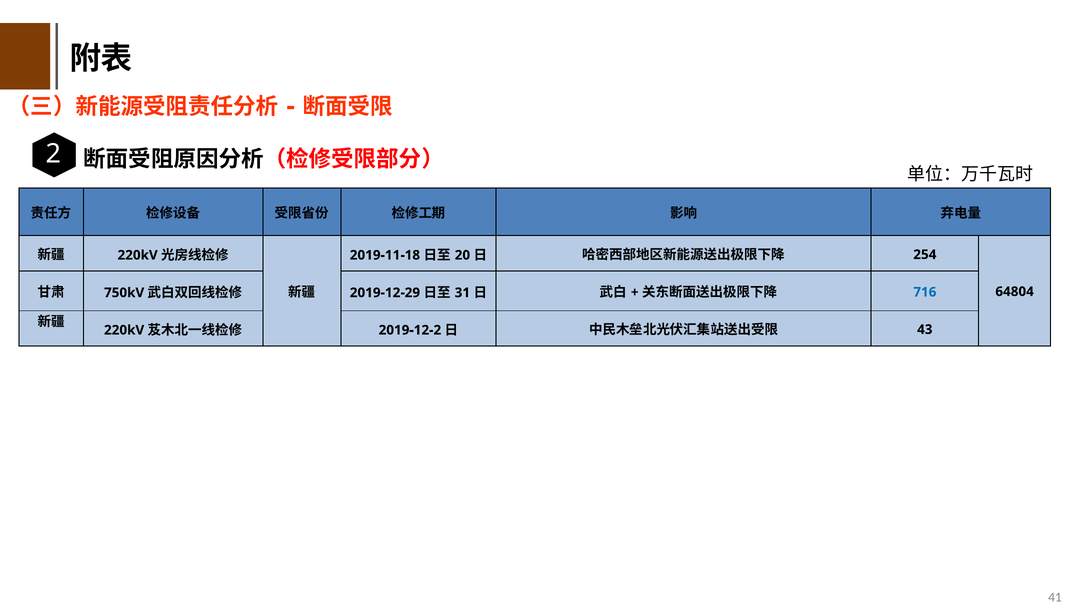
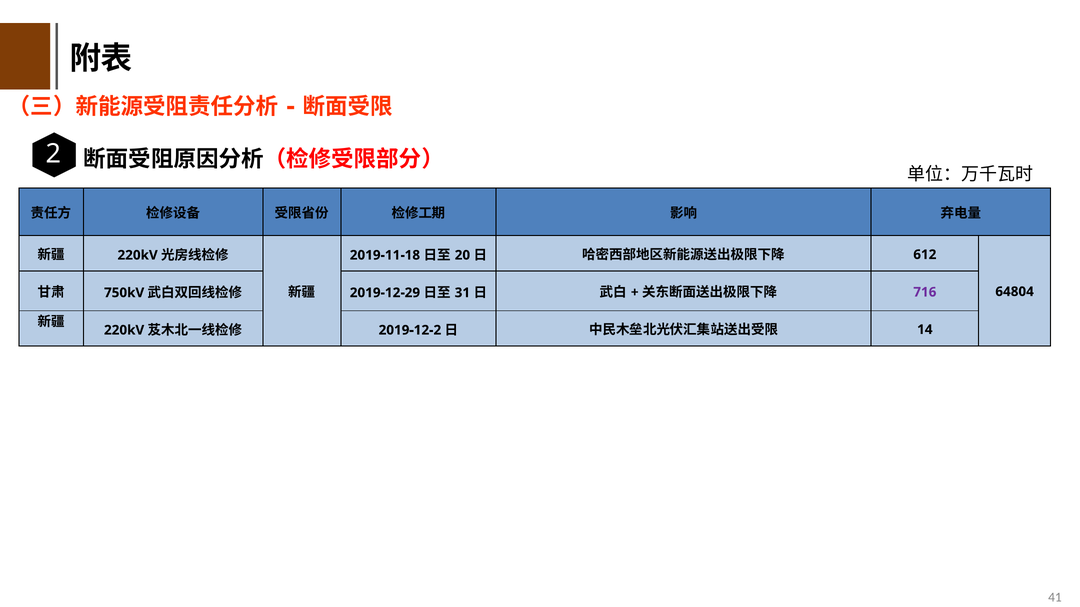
254: 254 -> 612
716 colour: blue -> purple
43: 43 -> 14
